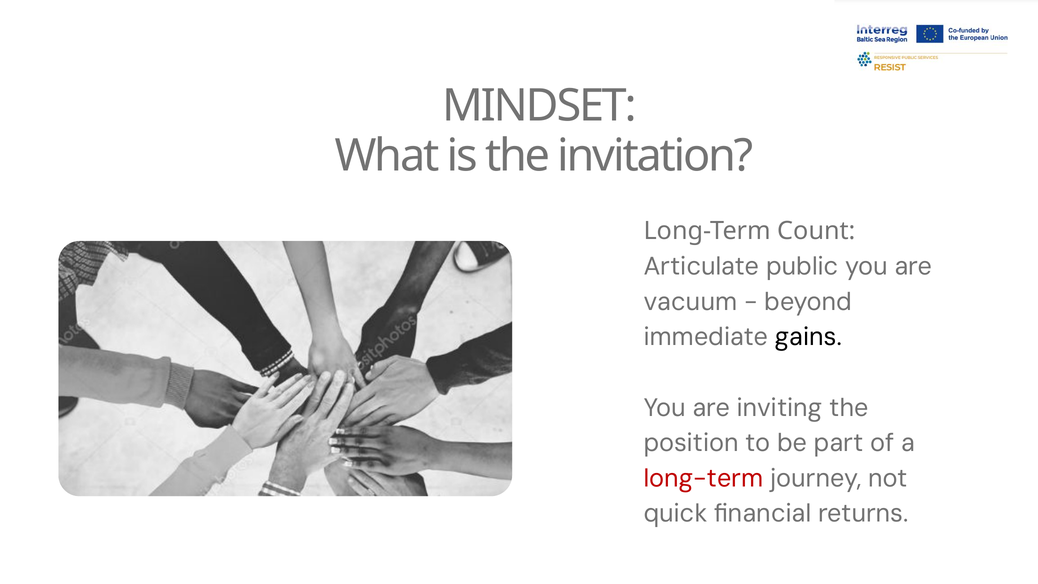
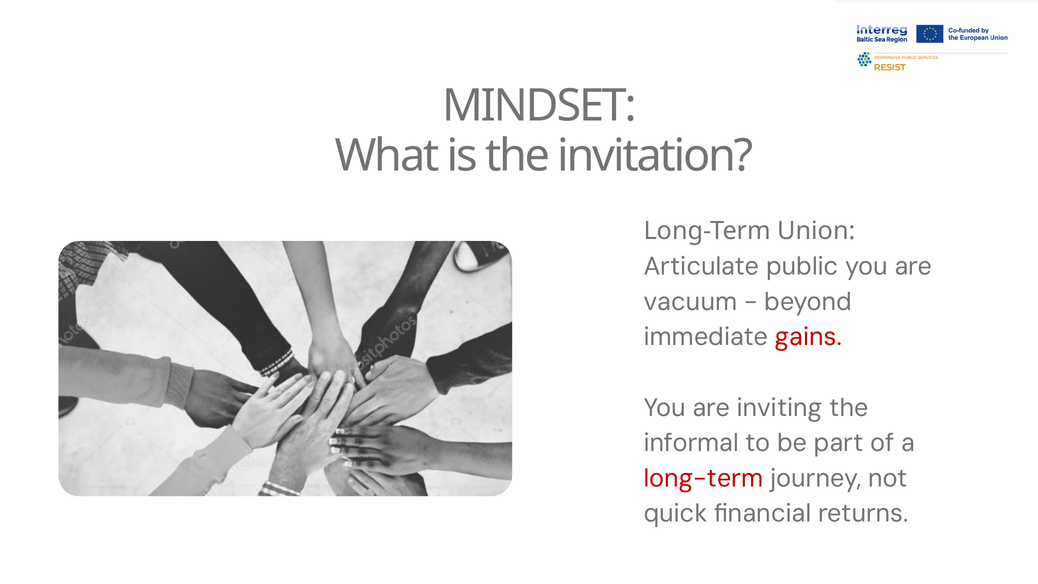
Count: Count -> Union
gains colour: black -> red
position: position -> informal
